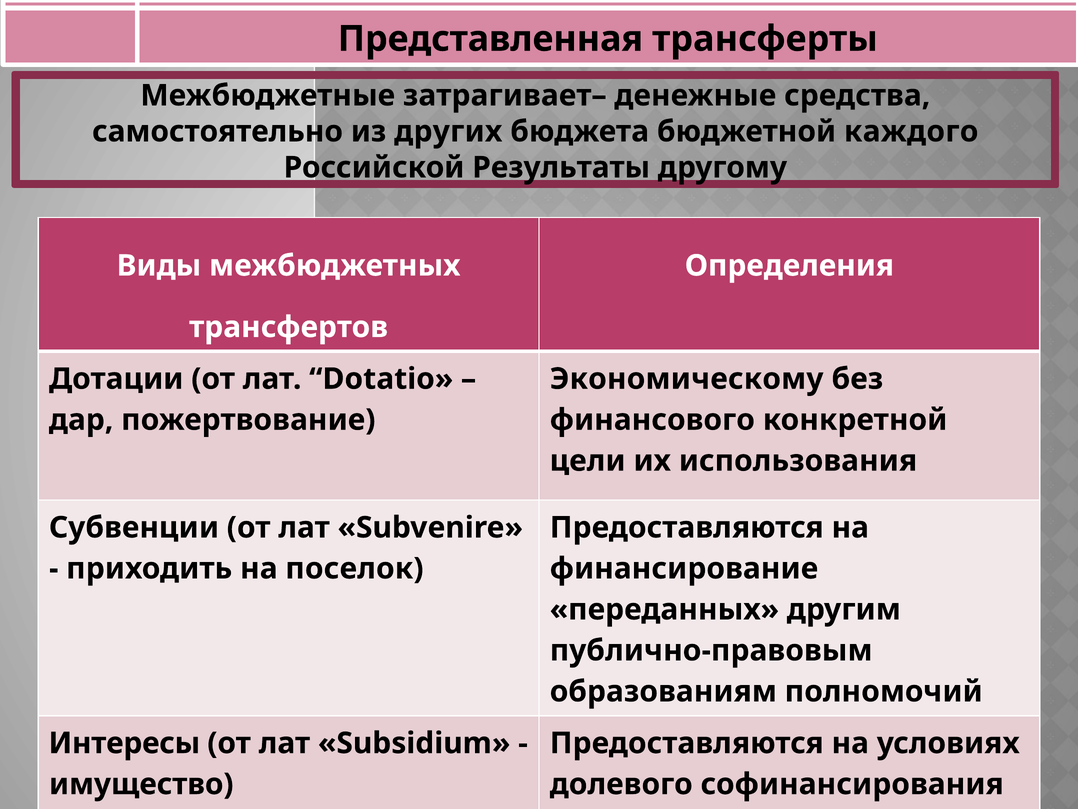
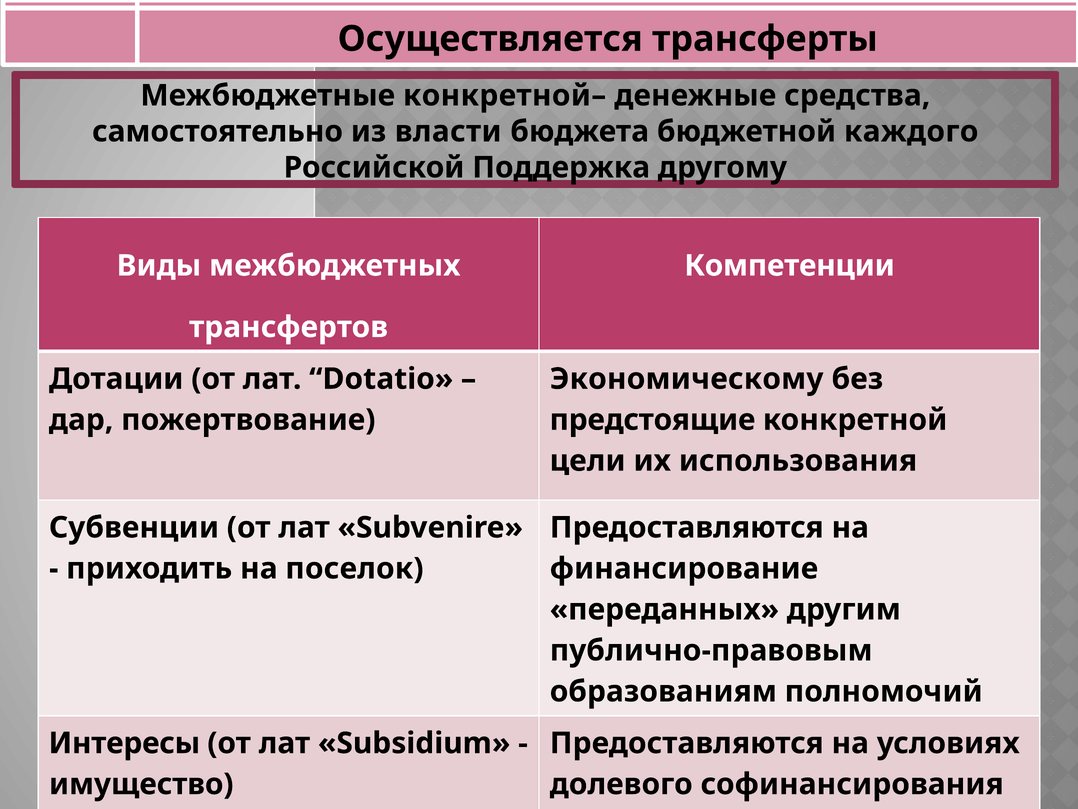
Представленная: Представленная -> Осуществляется
затрагивает–: затрагивает– -> конкретной–
из других: других -> власти
Результаты: Результаты -> Поддержка
Определения: Определения -> Компетенции
финансового: финансового -> предстоящие
